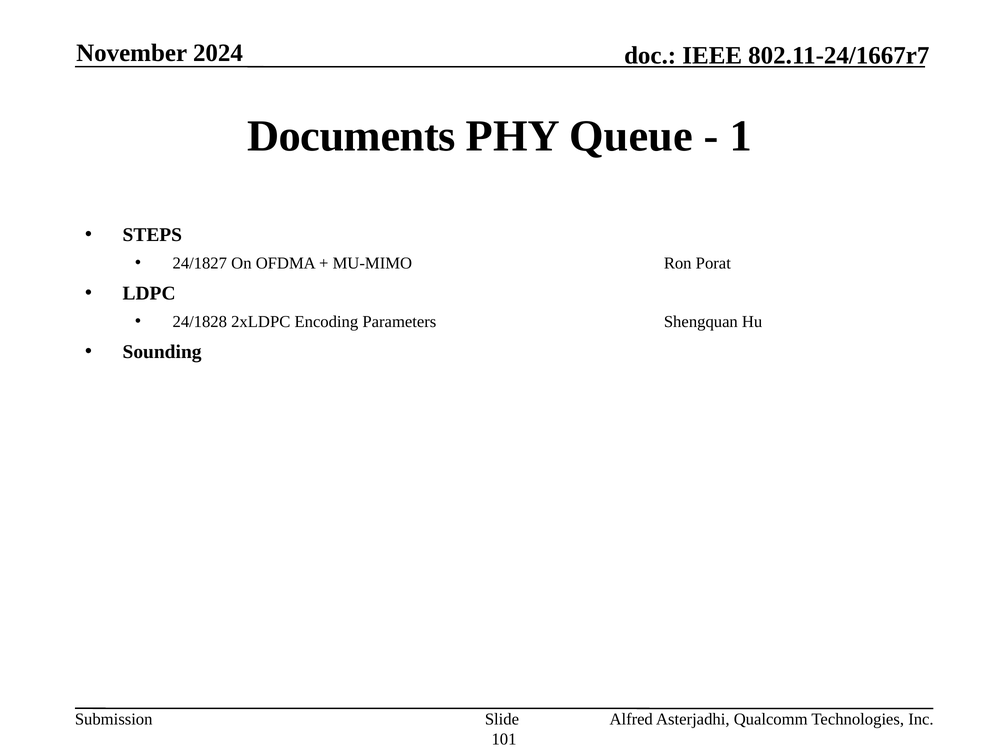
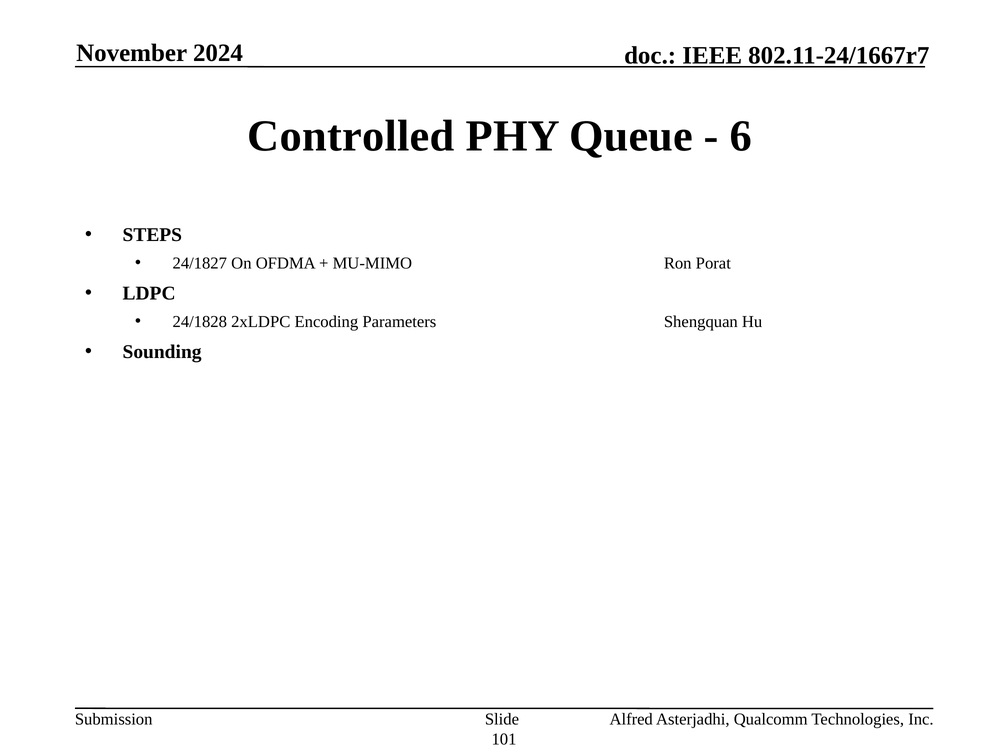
Documents: Documents -> Controlled
1: 1 -> 6
